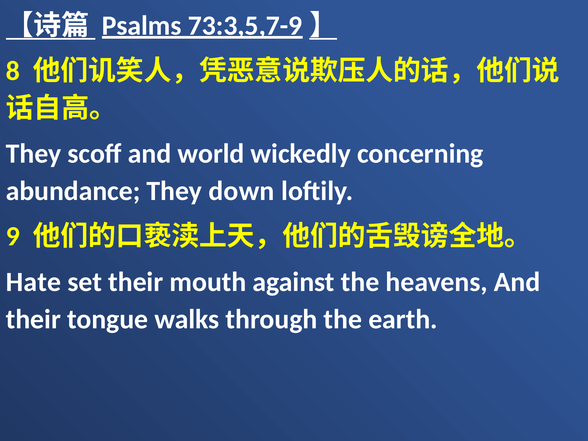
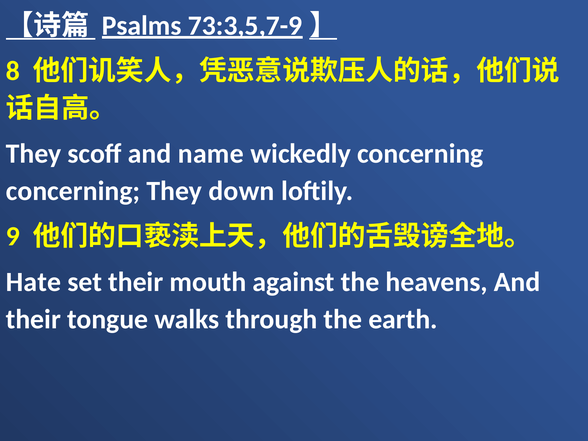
world: world -> name
abundance at (73, 191): abundance -> concerning
